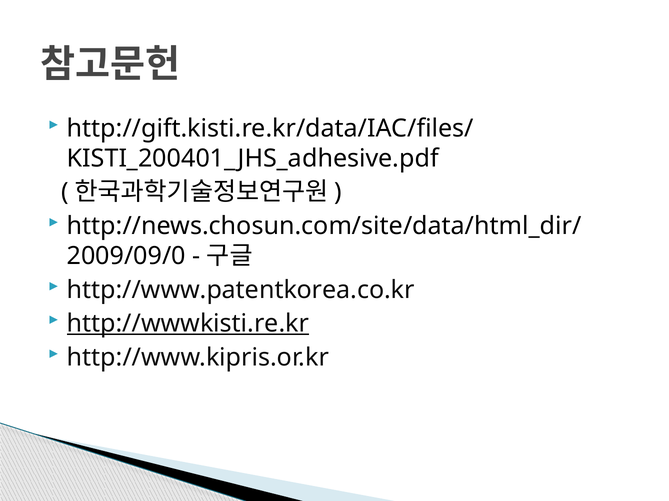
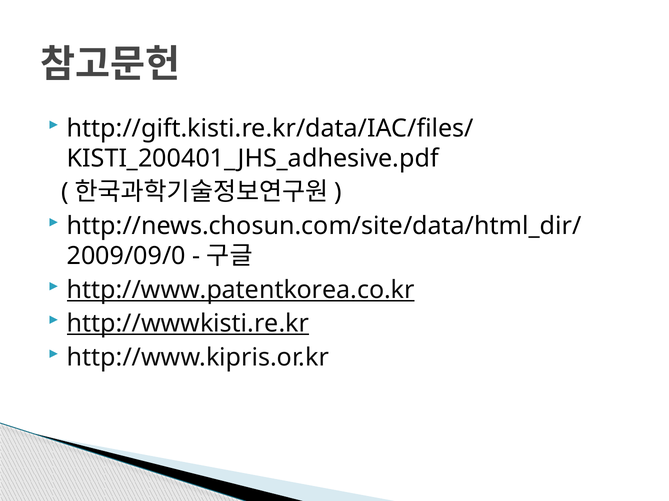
http://www.patentkorea.co.kr underline: none -> present
